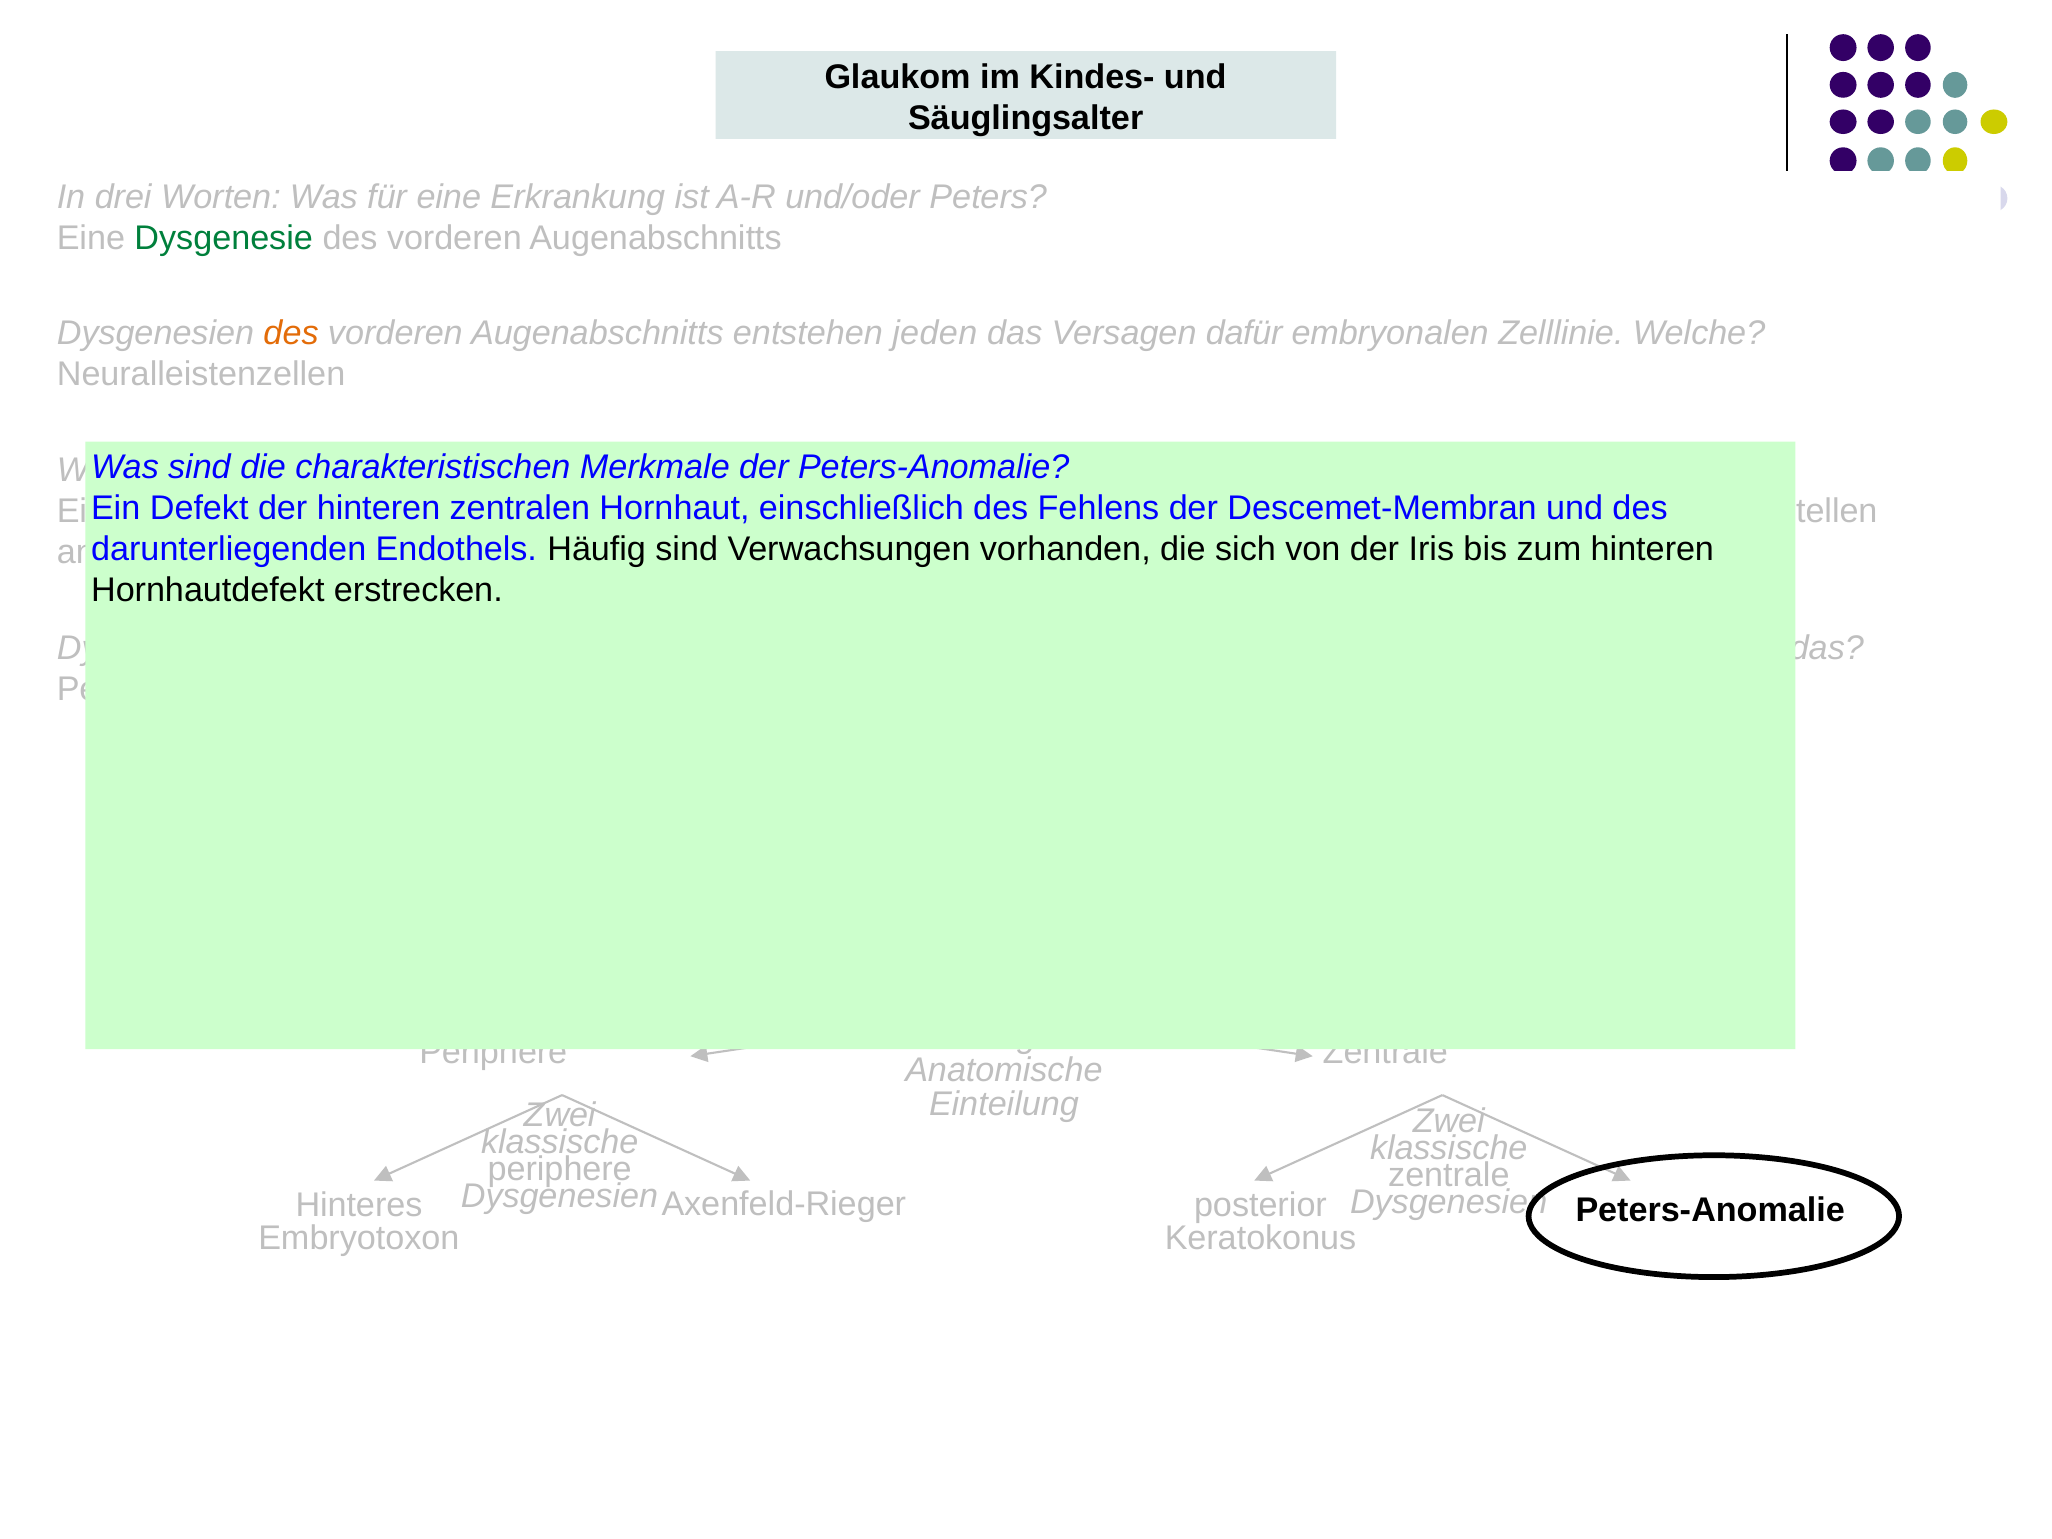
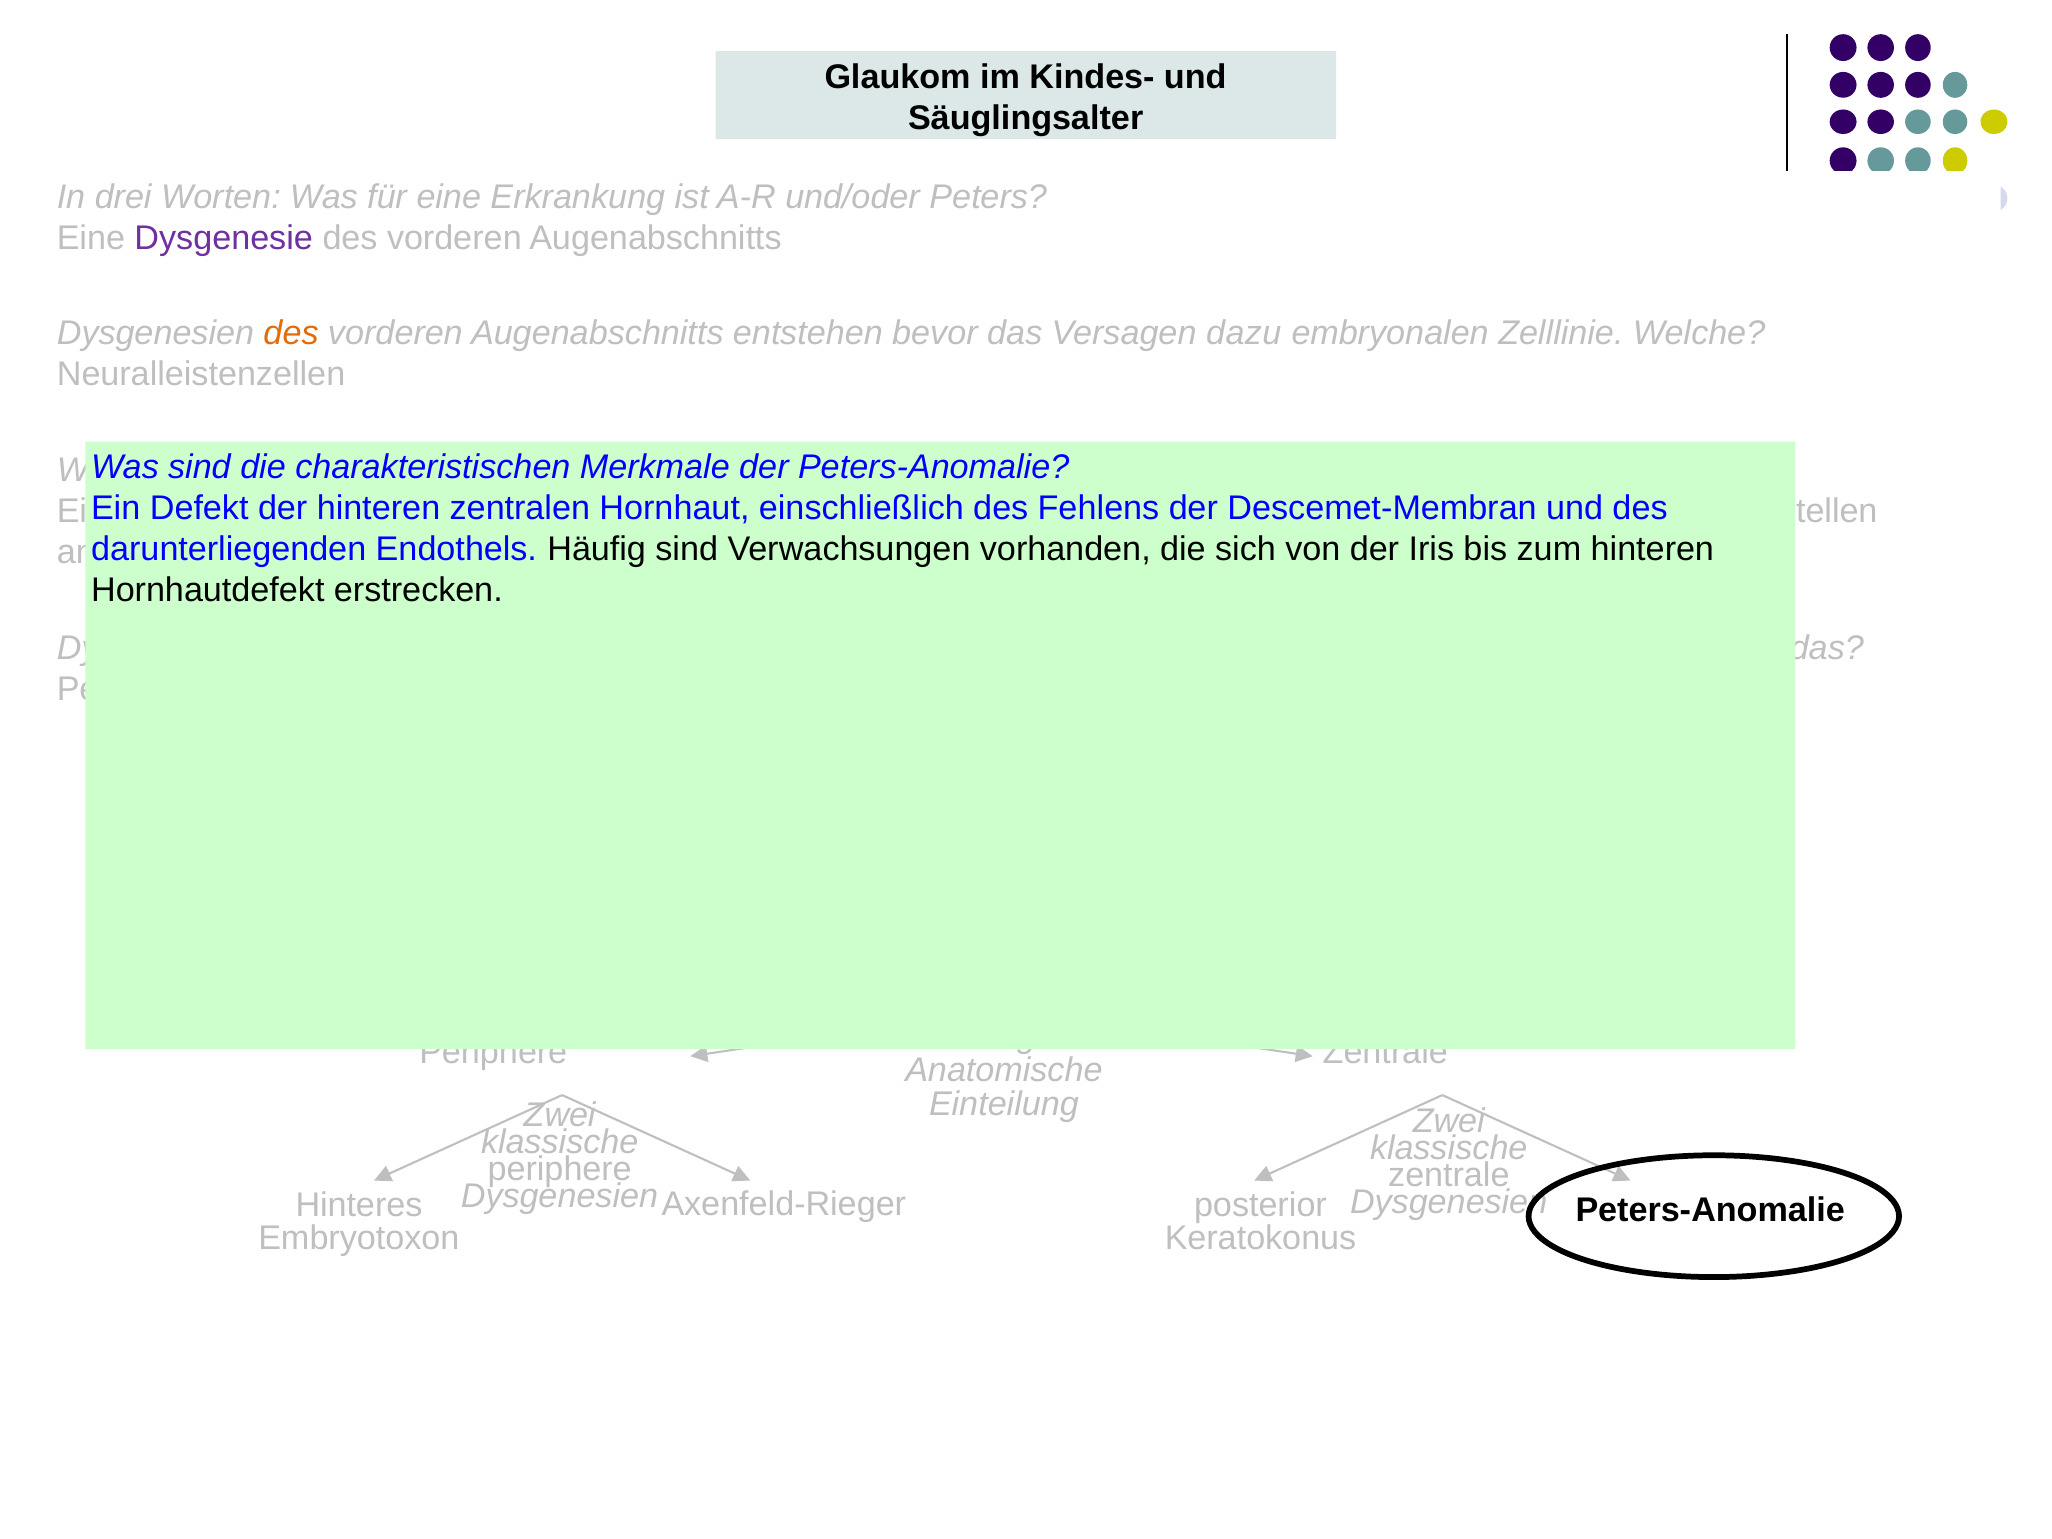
Dysgenesie at (224, 238) colour: green -> purple
jeden: jeden -> bevor
dafür: dafür -> dazu
